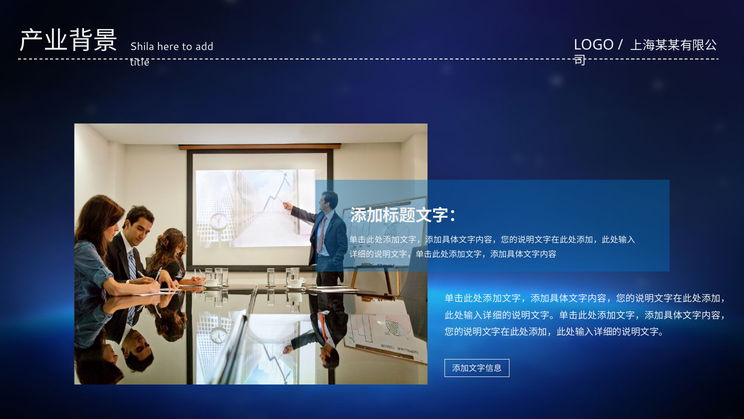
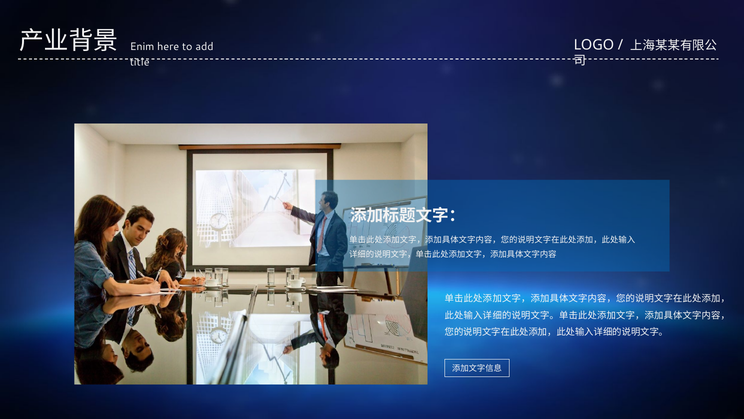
Shila: Shila -> Enim
